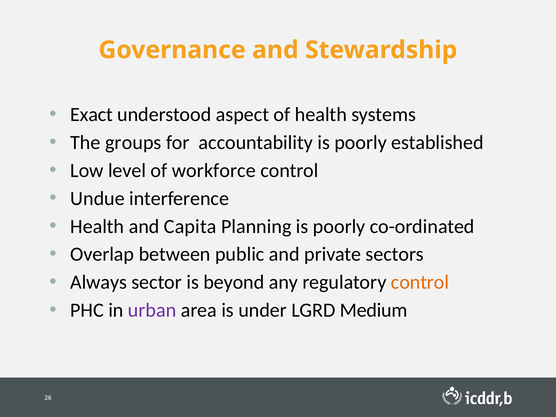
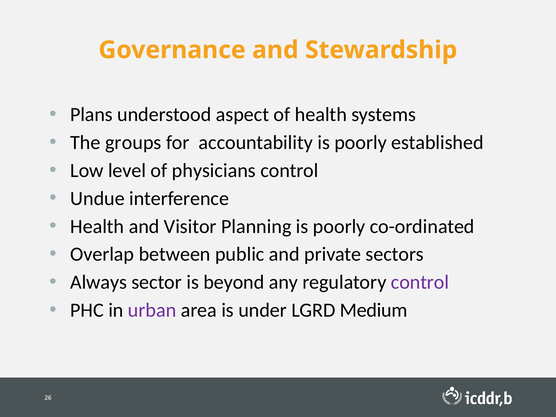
Exact: Exact -> Plans
workforce: workforce -> physicians
Capita: Capita -> Visitor
control at (420, 282) colour: orange -> purple
